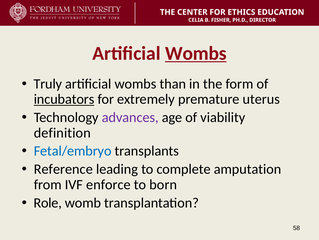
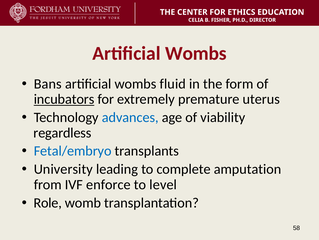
Wombs at (196, 53) underline: present -> none
Truly: Truly -> Bans
than: than -> fluid
advances colour: purple -> blue
definition: definition -> regardless
Reference: Reference -> University
born: born -> level
